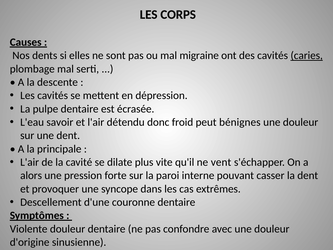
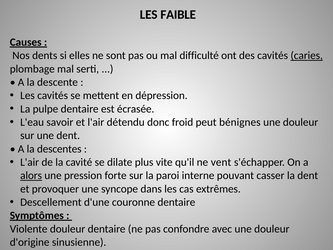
CORPS: CORPS -> FAIBLE
migraine: migraine -> difficulté
principale: principale -> descentes
alors underline: none -> present
